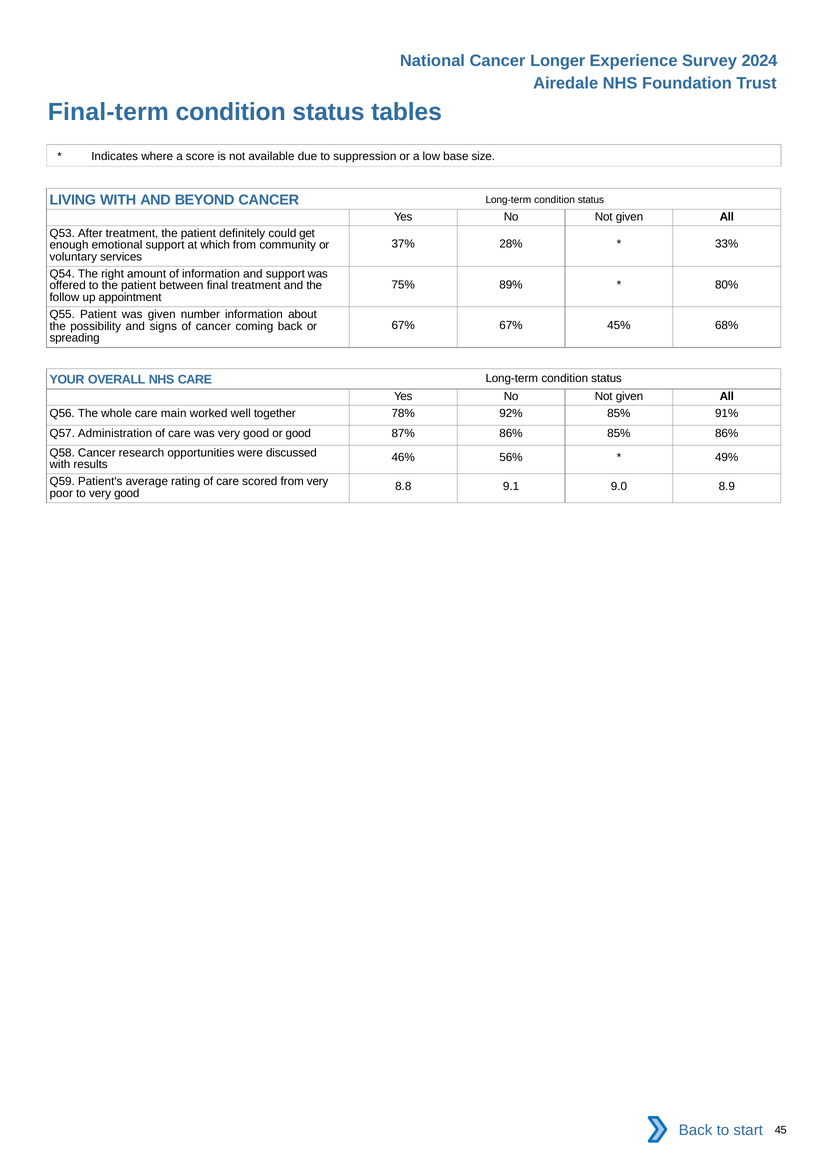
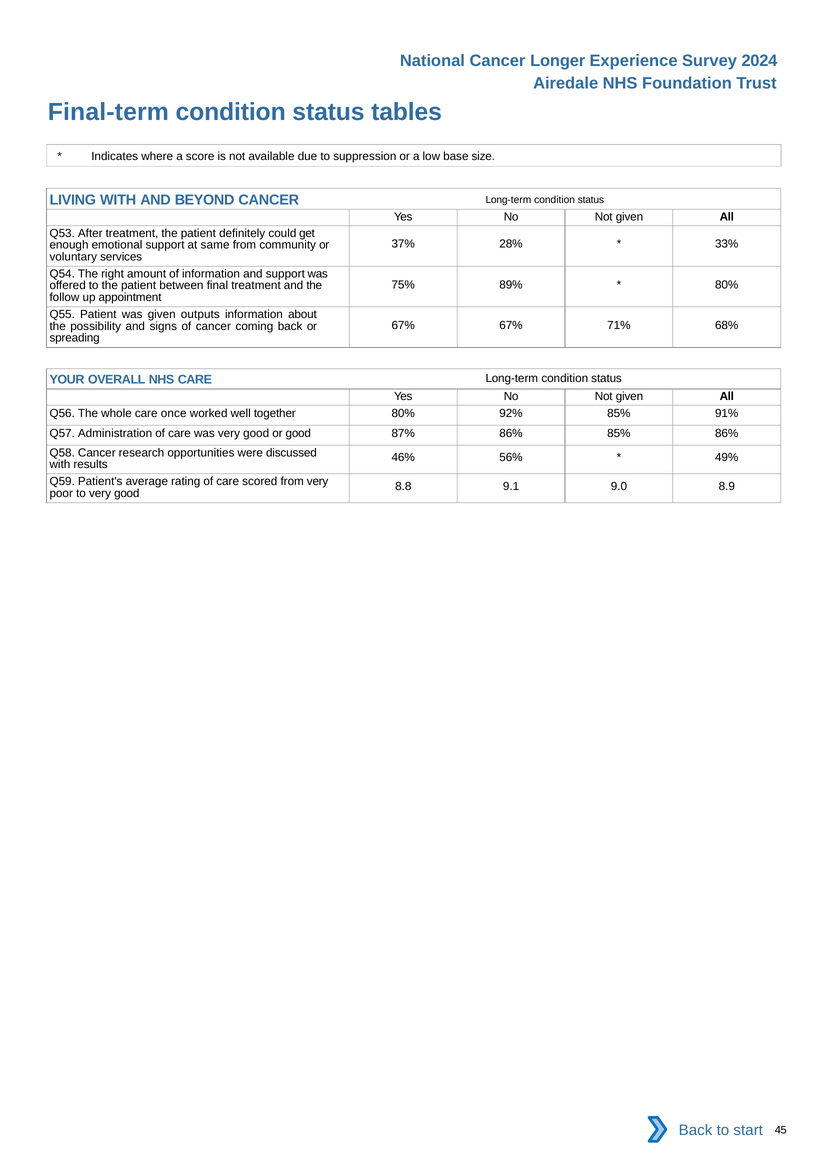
which: which -> same
number: number -> outputs
45%: 45% -> 71%
main: main -> once
together 78%: 78% -> 80%
